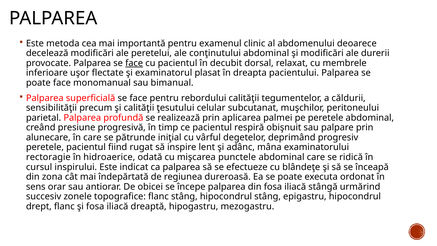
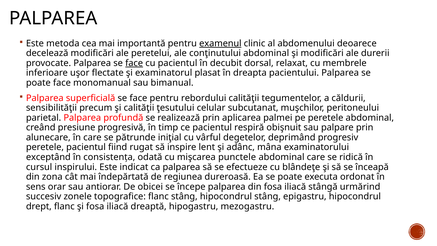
examenul underline: none -> present
rectoragie: rectoragie -> exceptând
hidroaerice: hidroaerice -> consistența
